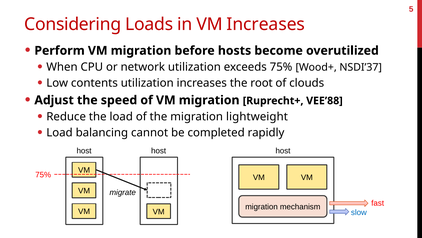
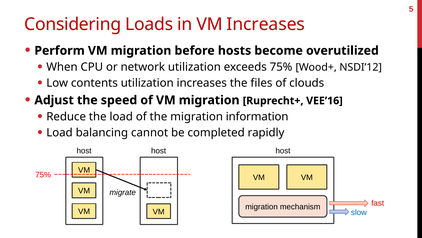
NSDI’37: NSDI’37 -> NSDI’12
root: root -> files
VEE’88: VEE’88 -> VEE’16
lightweight: lightweight -> information
